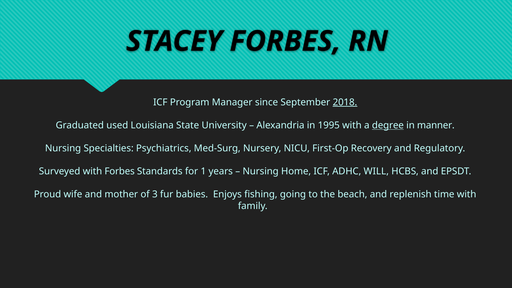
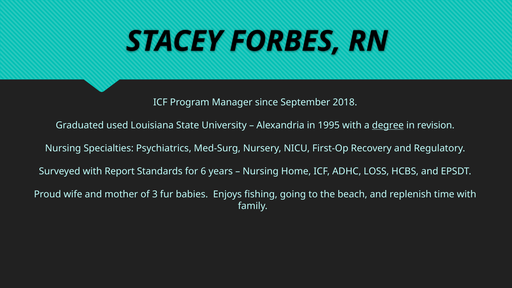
2018 underline: present -> none
manner: manner -> revision
with Forbes: Forbes -> Report
1: 1 -> 6
WILL: WILL -> LOSS
